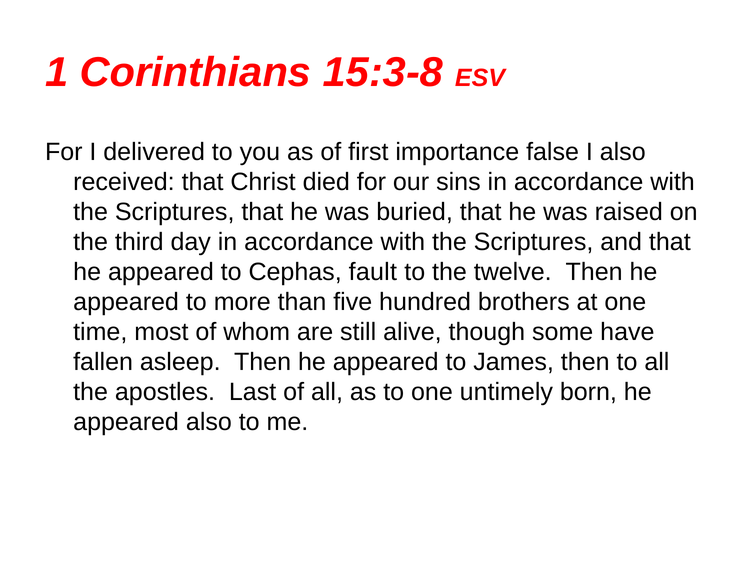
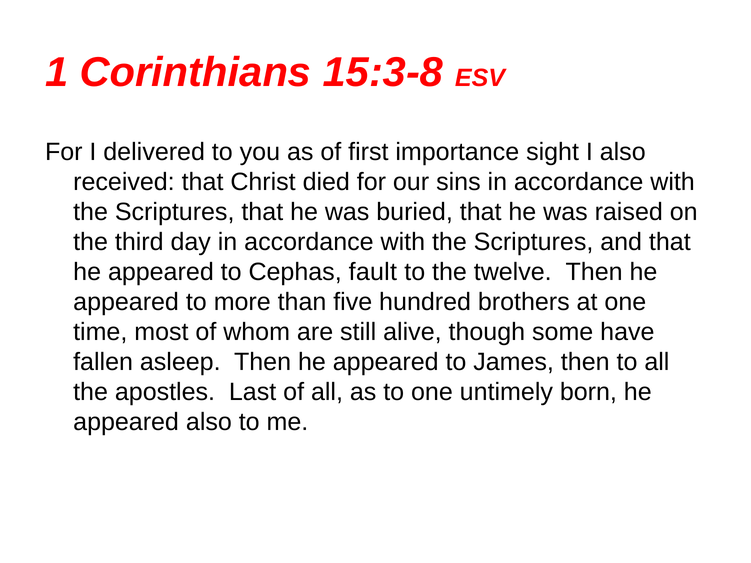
false: false -> sight
